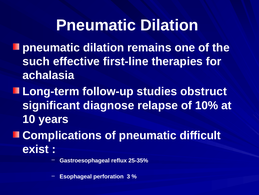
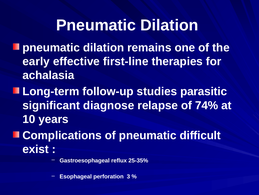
such: such -> early
obstruct: obstruct -> parasitic
10%: 10% -> 74%
